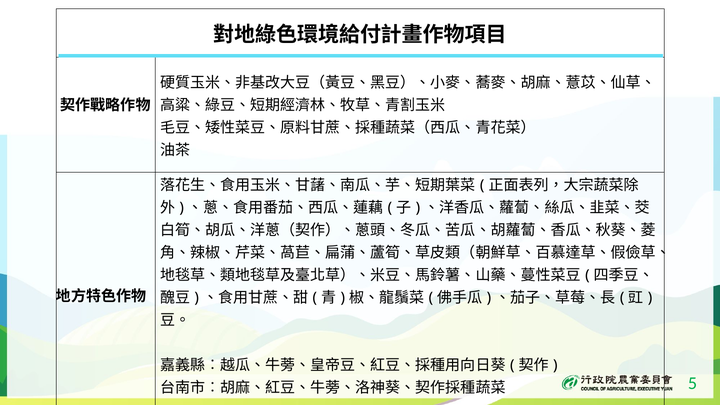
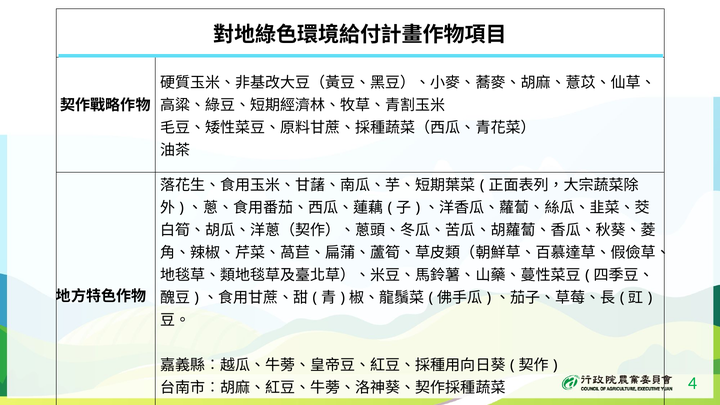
5: 5 -> 4
